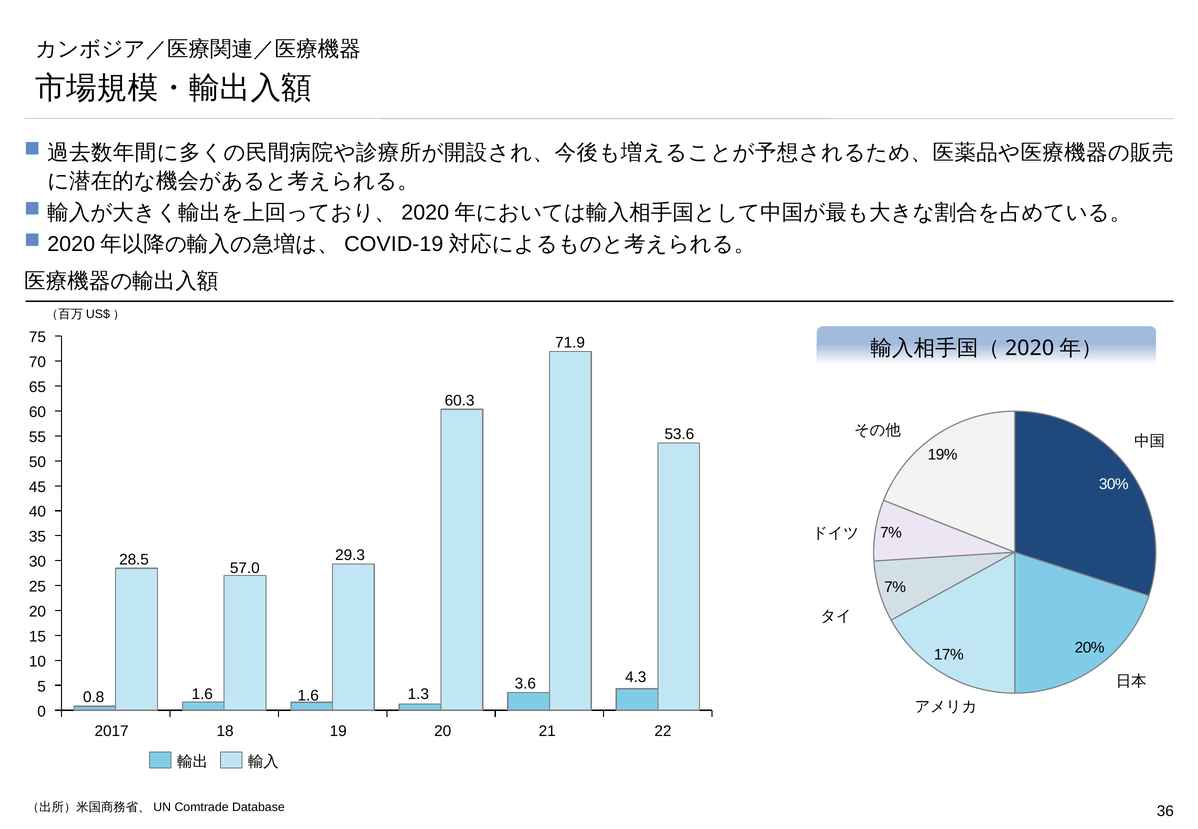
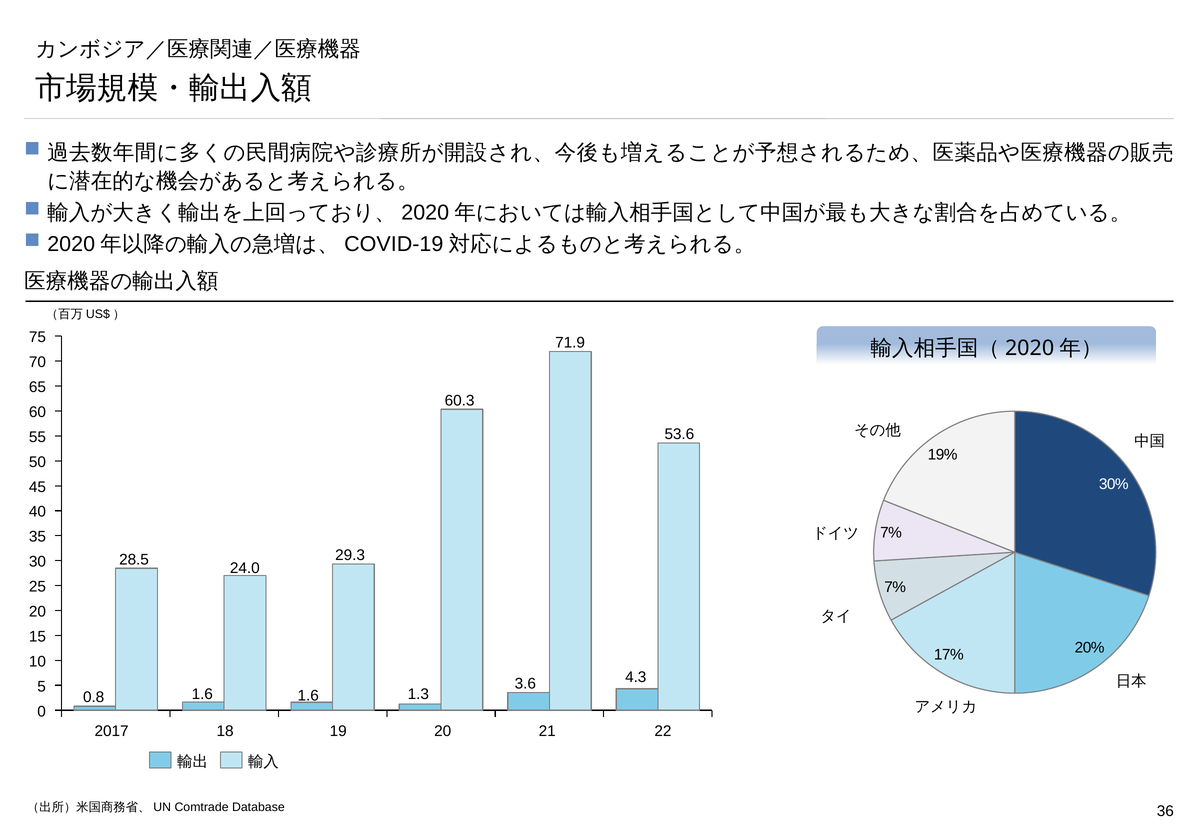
57.0: 57.0 -> 24.0
